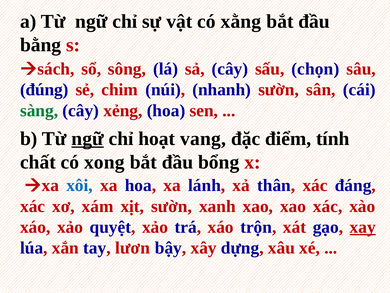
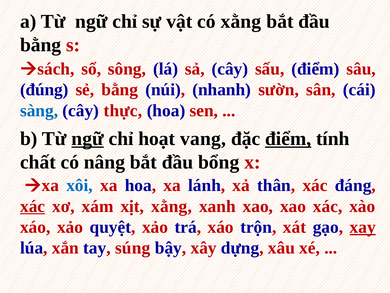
sấu chọn: chọn -> điểm
sẻ chim: chim -> bằng
sàng colour: green -> blue
xẻng: xẻng -> thực
điểm at (288, 138) underline: none -> present
xong: xong -> nâng
xác at (33, 206) underline: none -> present
xịt sườn: sườn -> xằng
lươn: lươn -> súng
